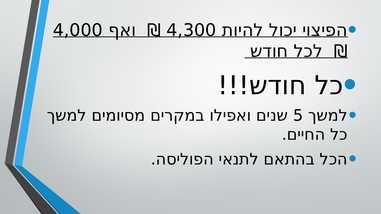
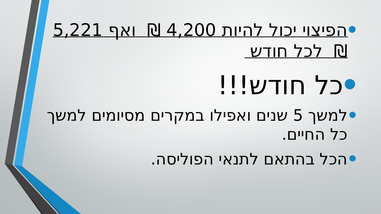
4,000: 4,000 -> 5,221
4,300: 4,300 -> 4,200
